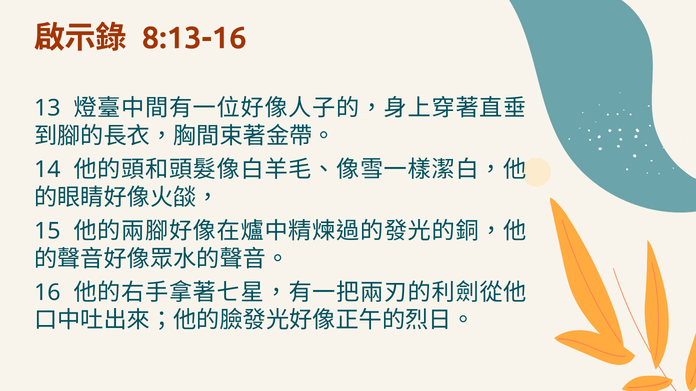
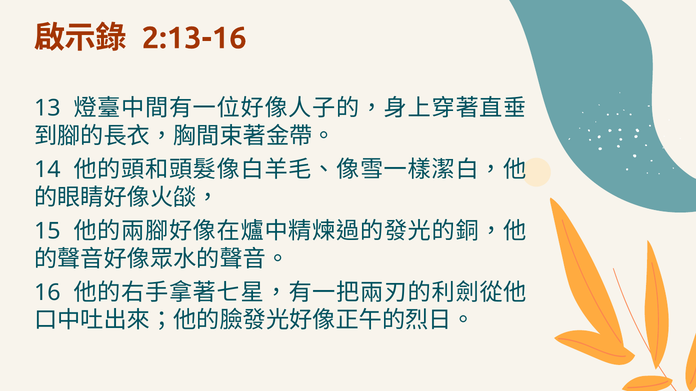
8:13-16: 8:13-16 -> 2:13-16
